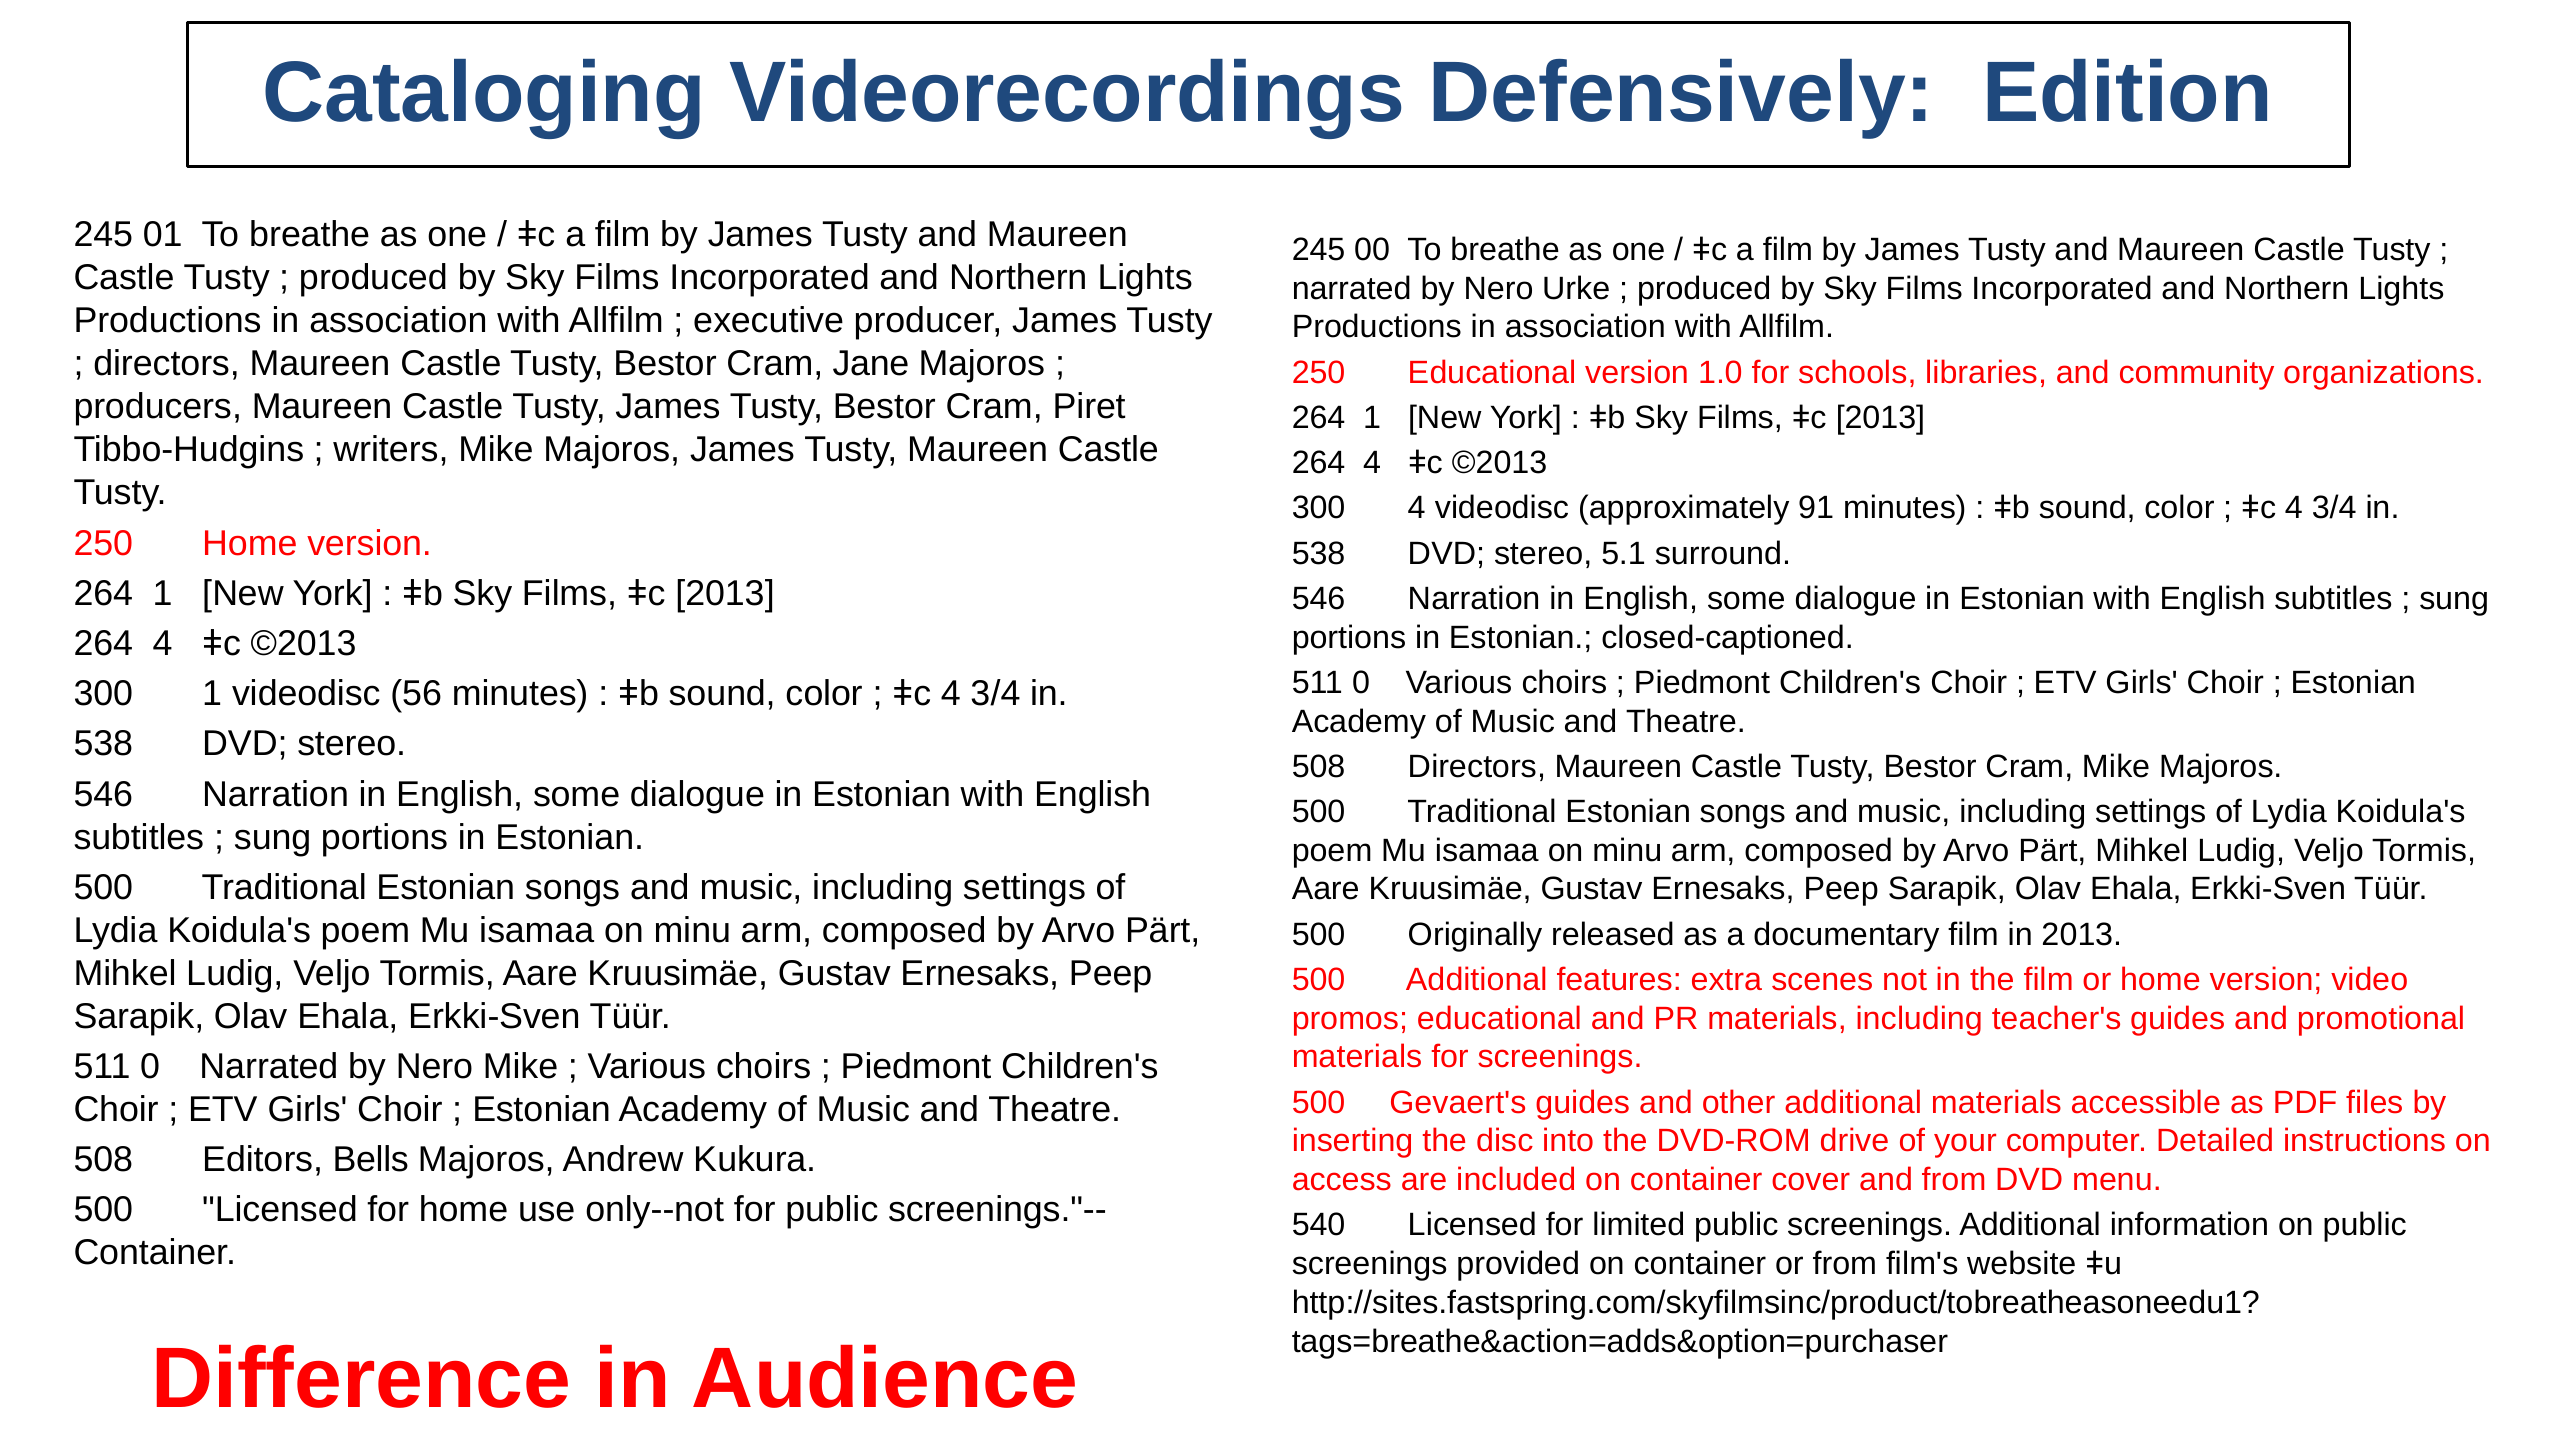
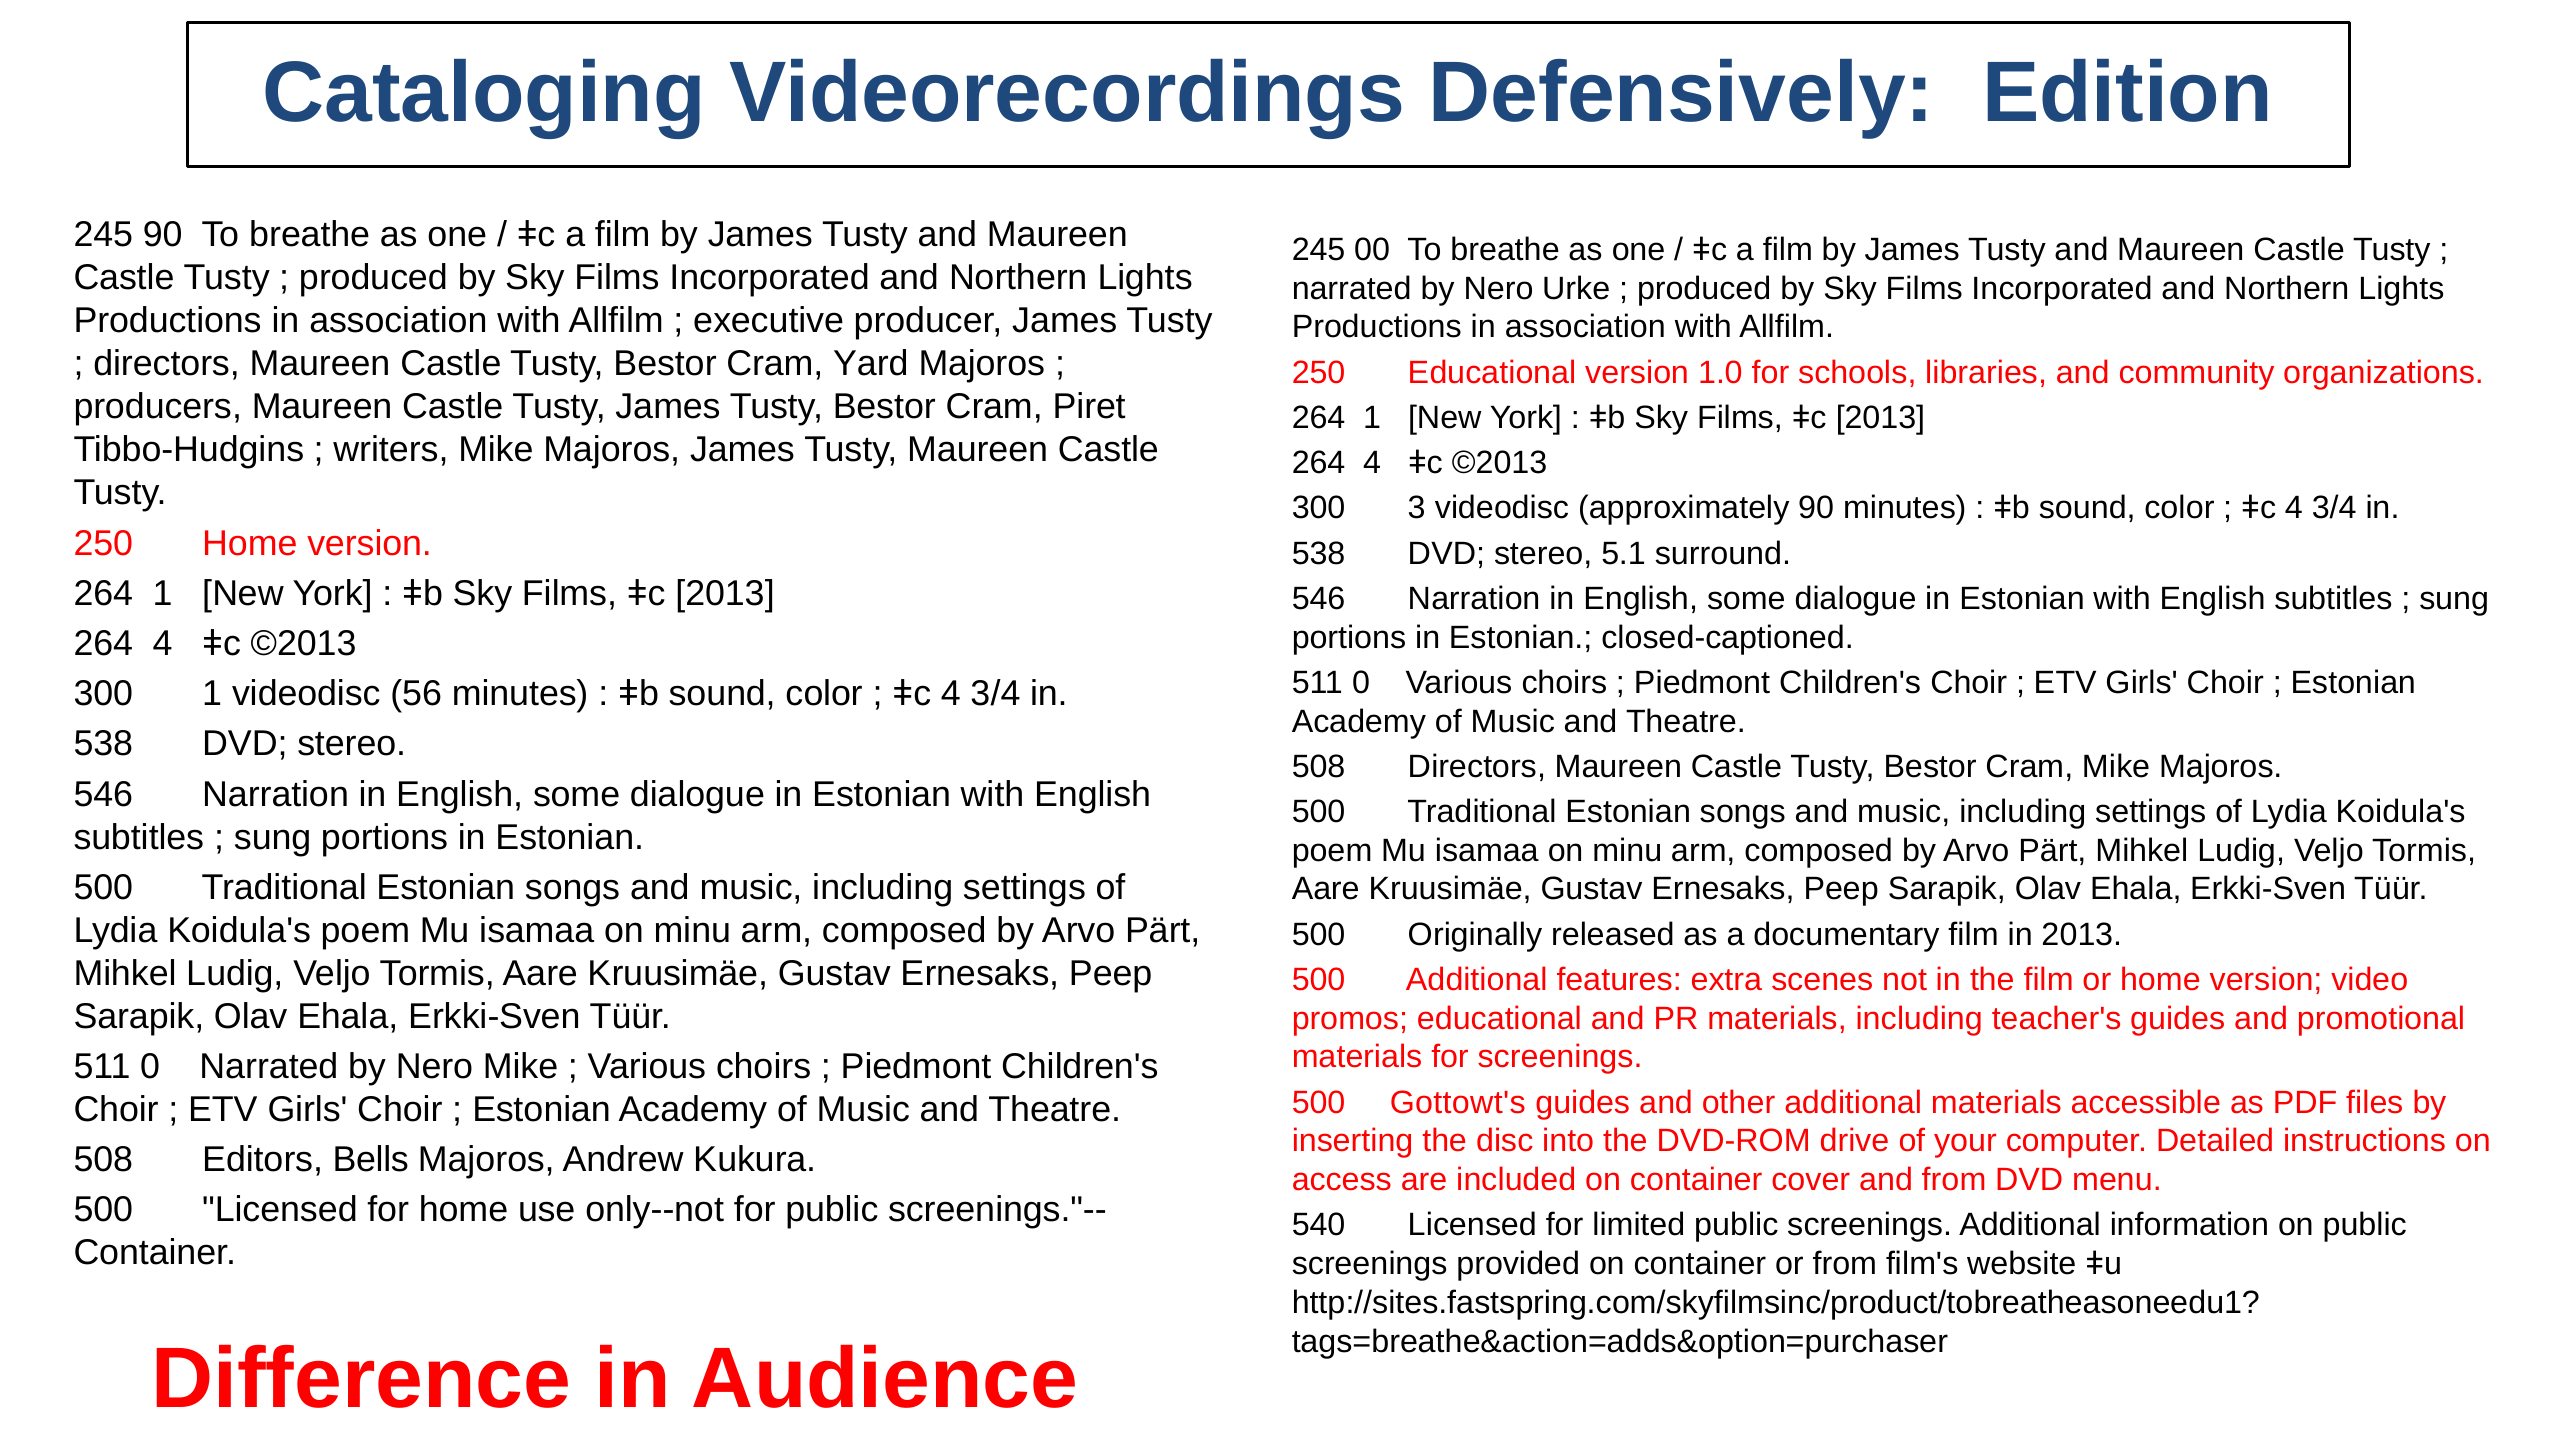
245 01: 01 -> 90
Jane: Jane -> Yard
300 4: 4 -> 3
approximately 91: 91 -> 90
Gevaert's: Gevaert's -> Gottowt's
